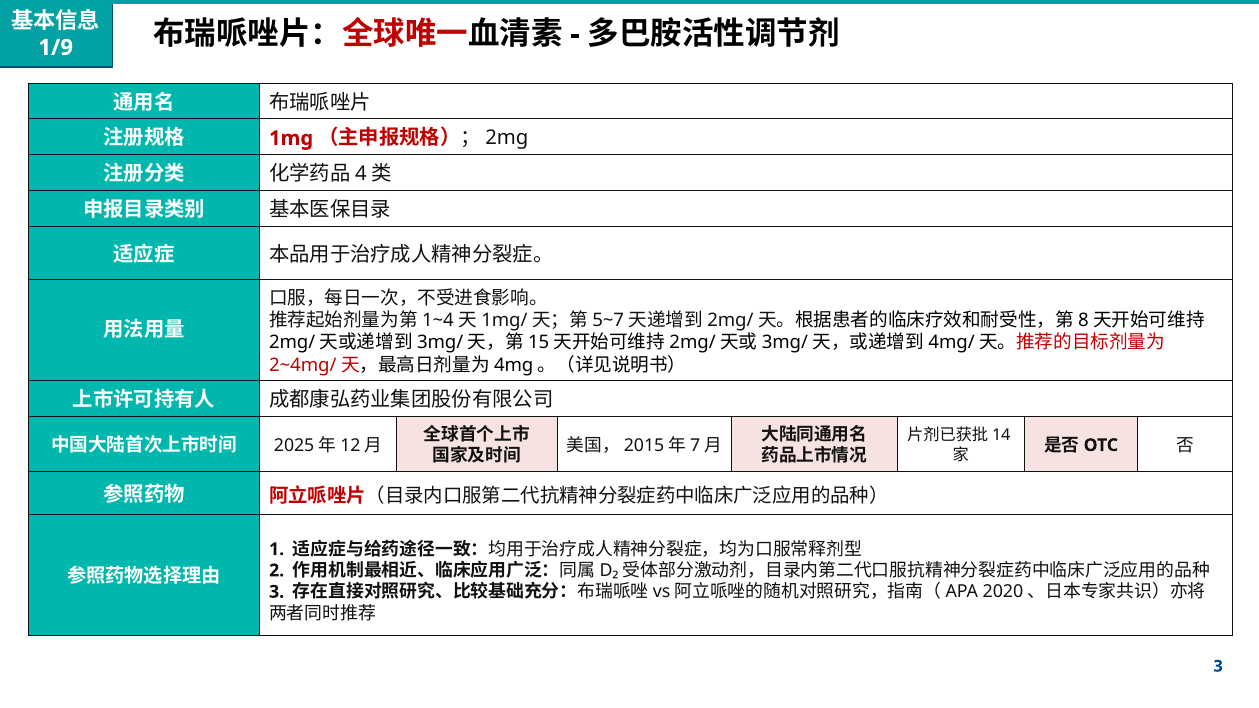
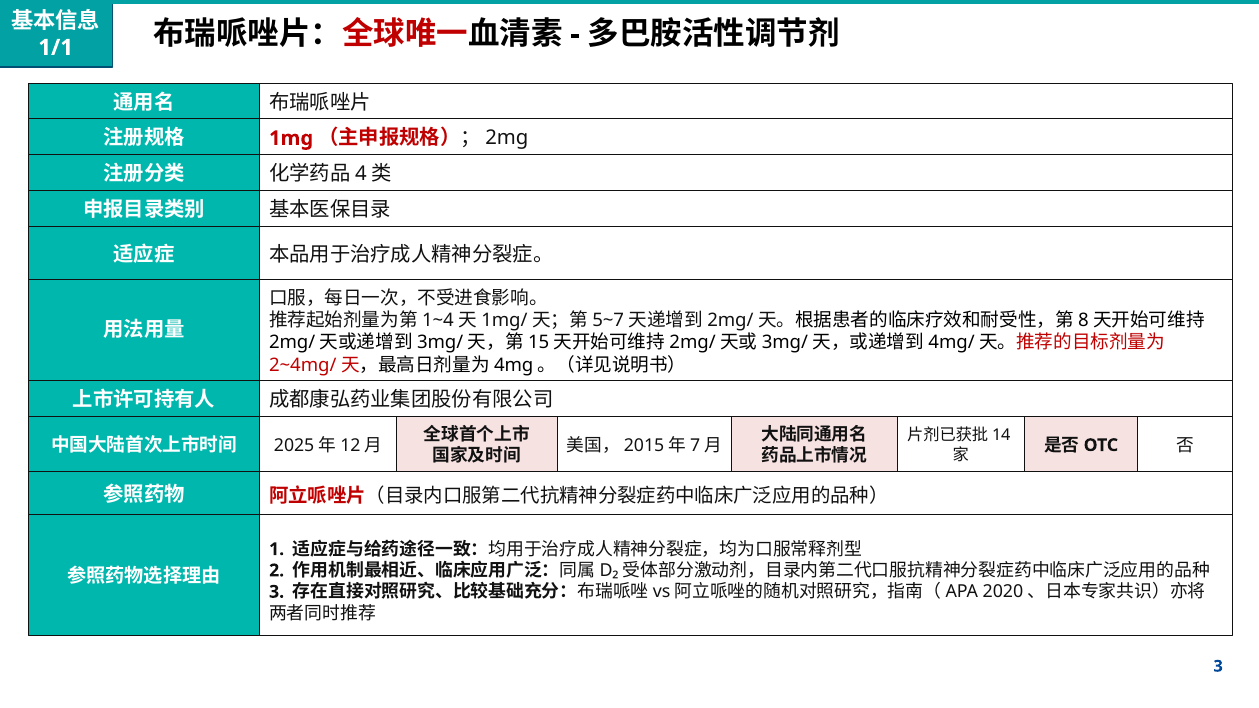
1/9: 1/9 -> 1/1
